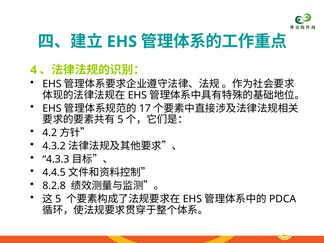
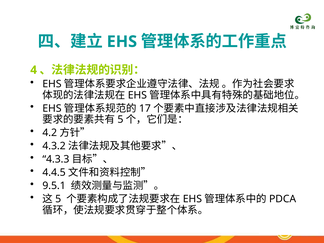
8.2.8: 8.2.8 -> 9.5.1
